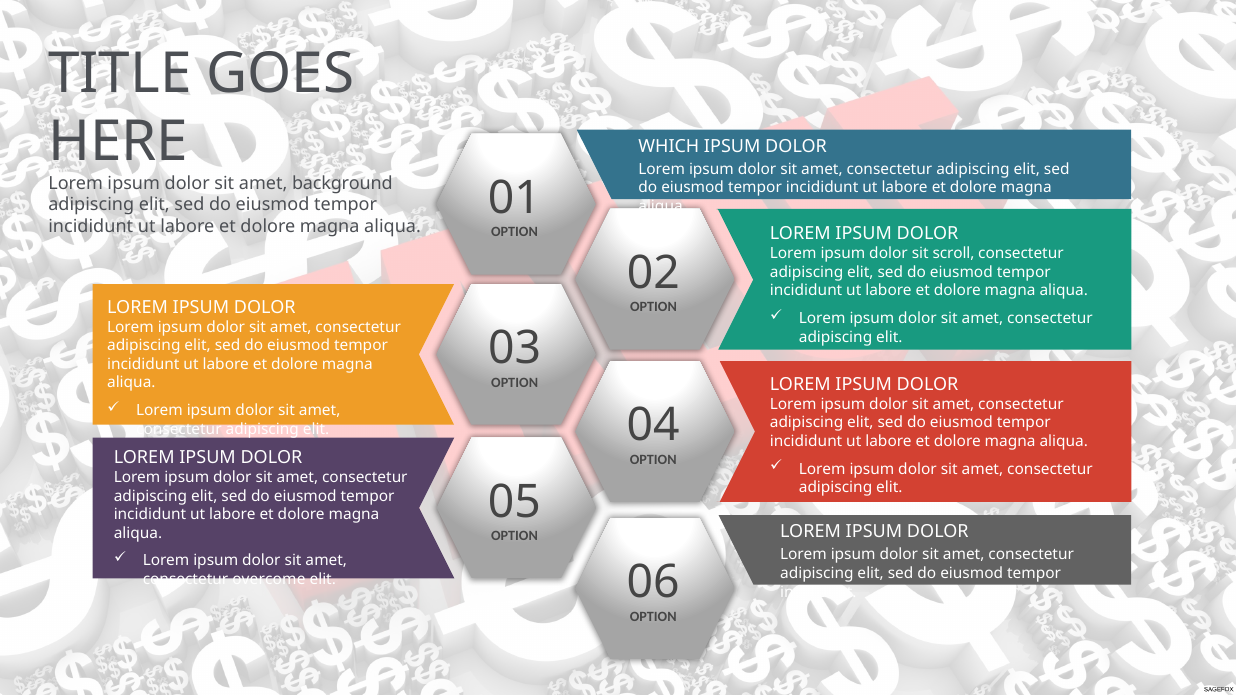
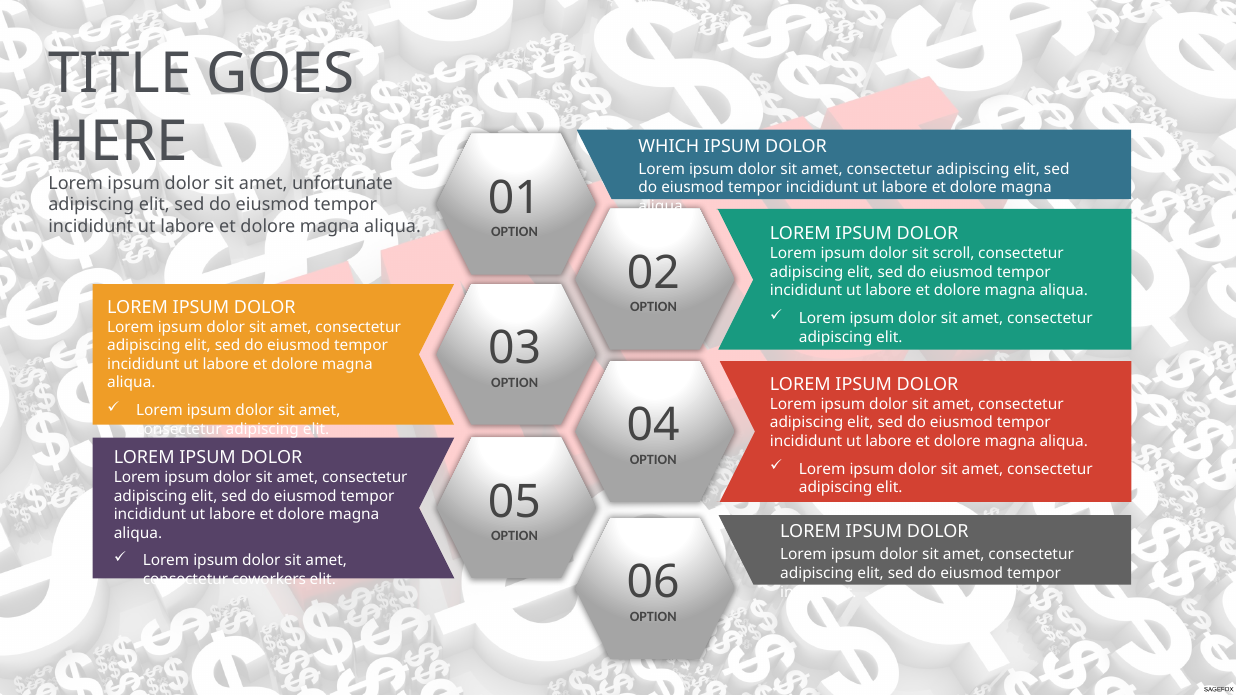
background: background -> unfortunate
overcome: overcome -> coworkers
